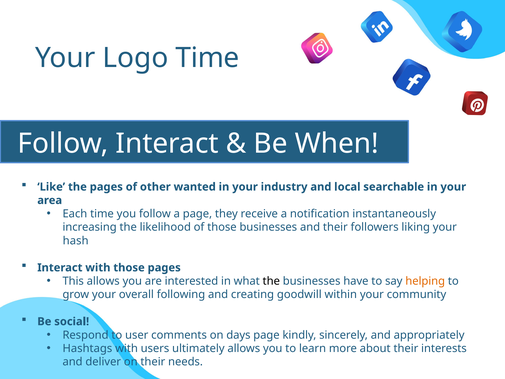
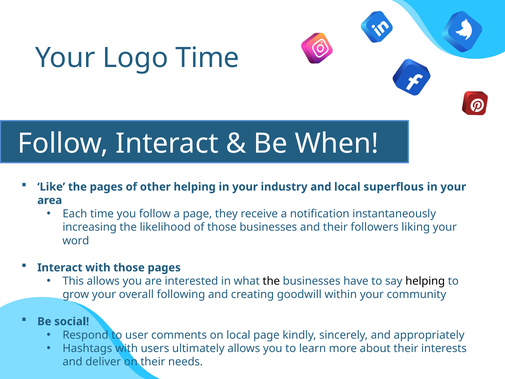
other wanted: wanted -> helping
searchable: searchable -> superflous
hash: hash -> word
helping at (425, 281) colour: orange -> black
on days: days -> local
